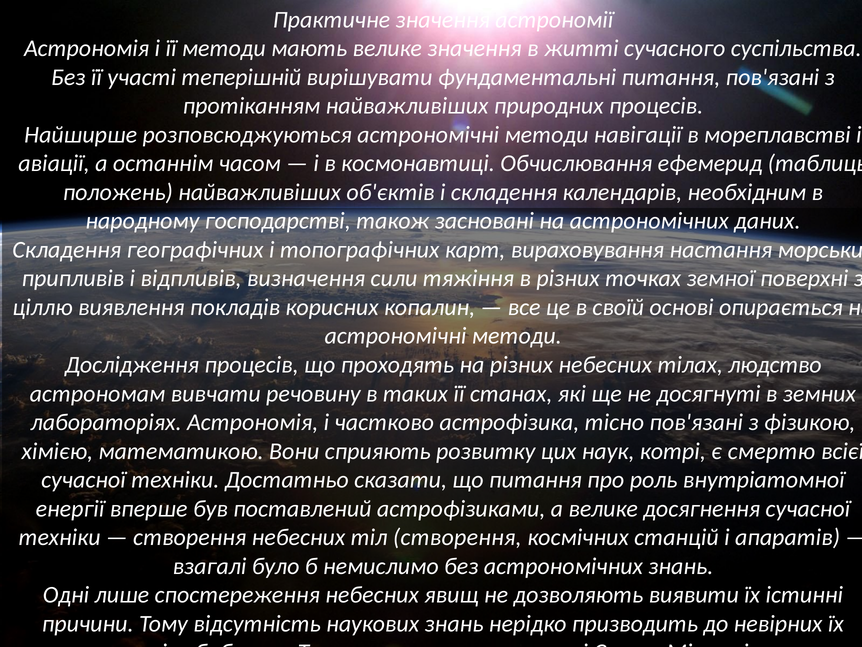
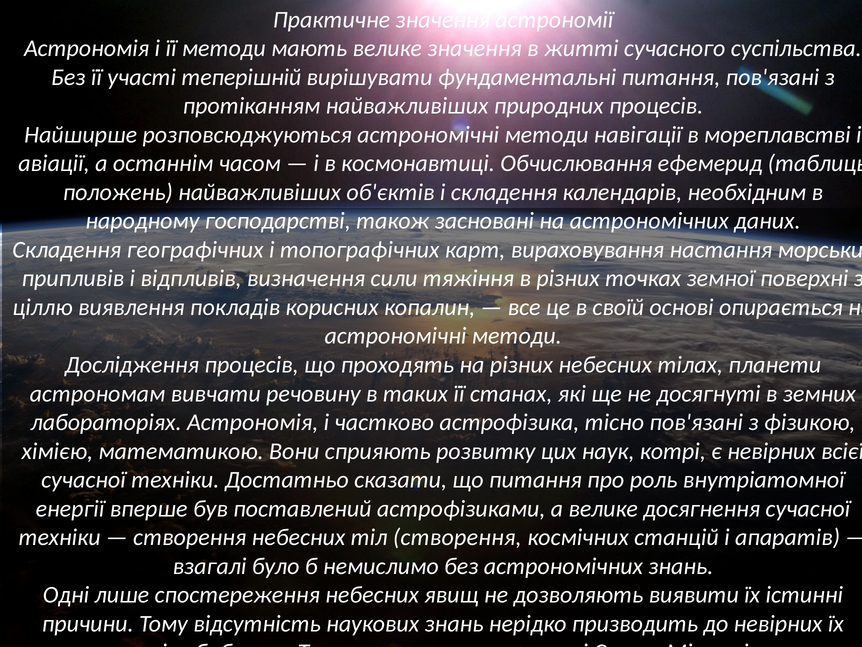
тілах людство: людство -> планети
є смертю: смертю -> невірних
